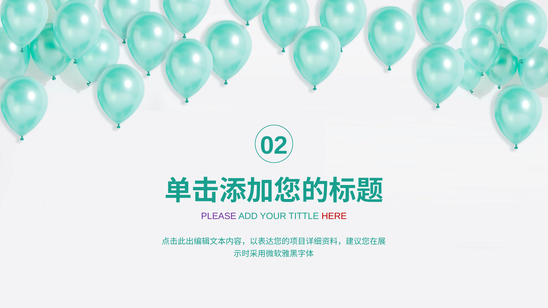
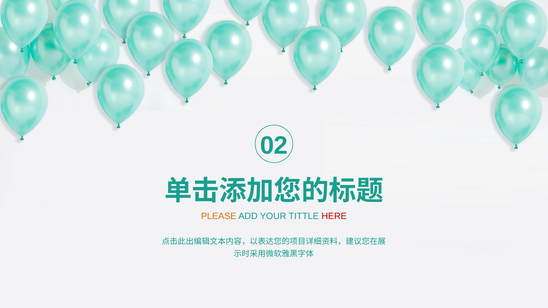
PLEASE colour: purple -> orange
